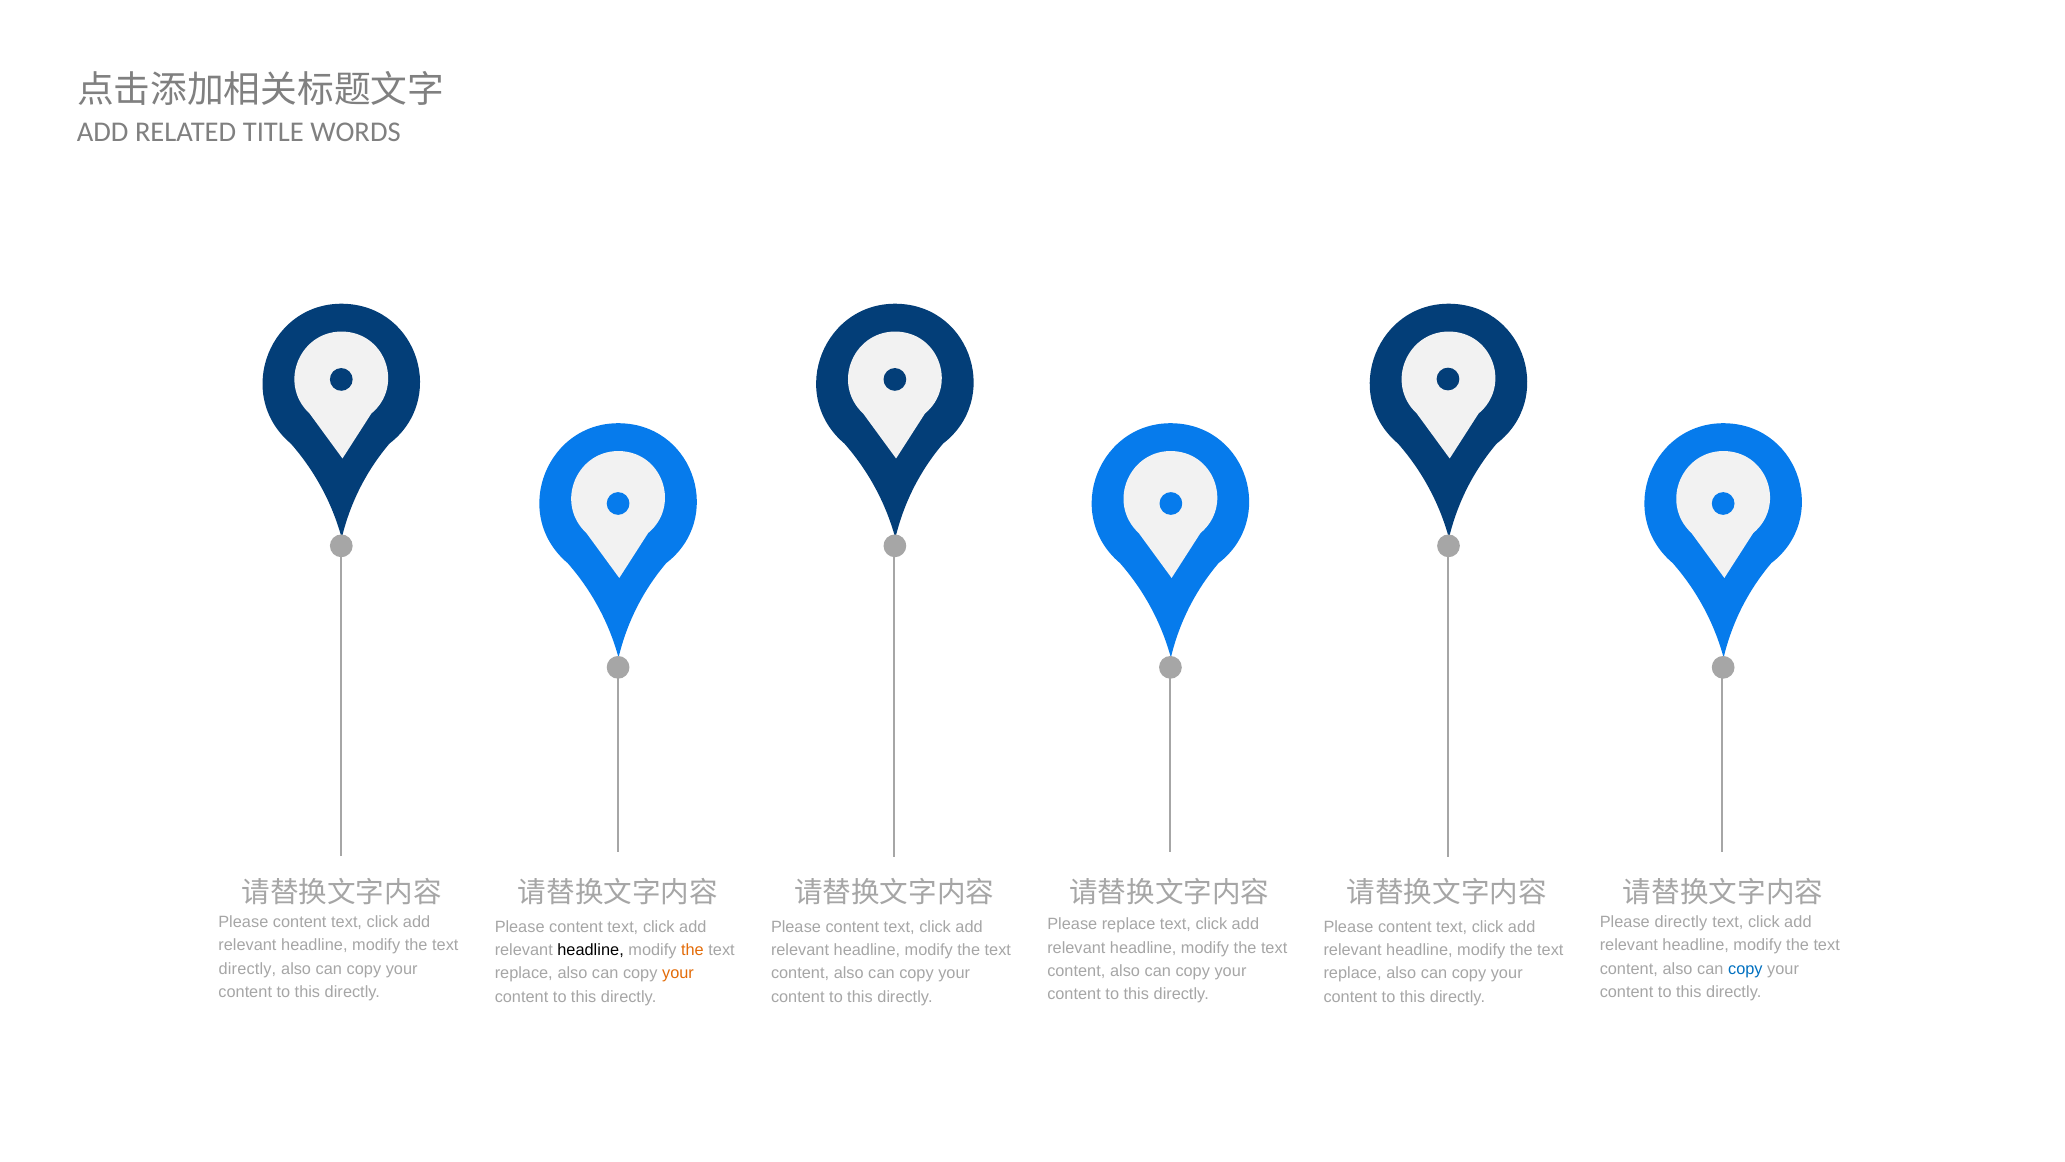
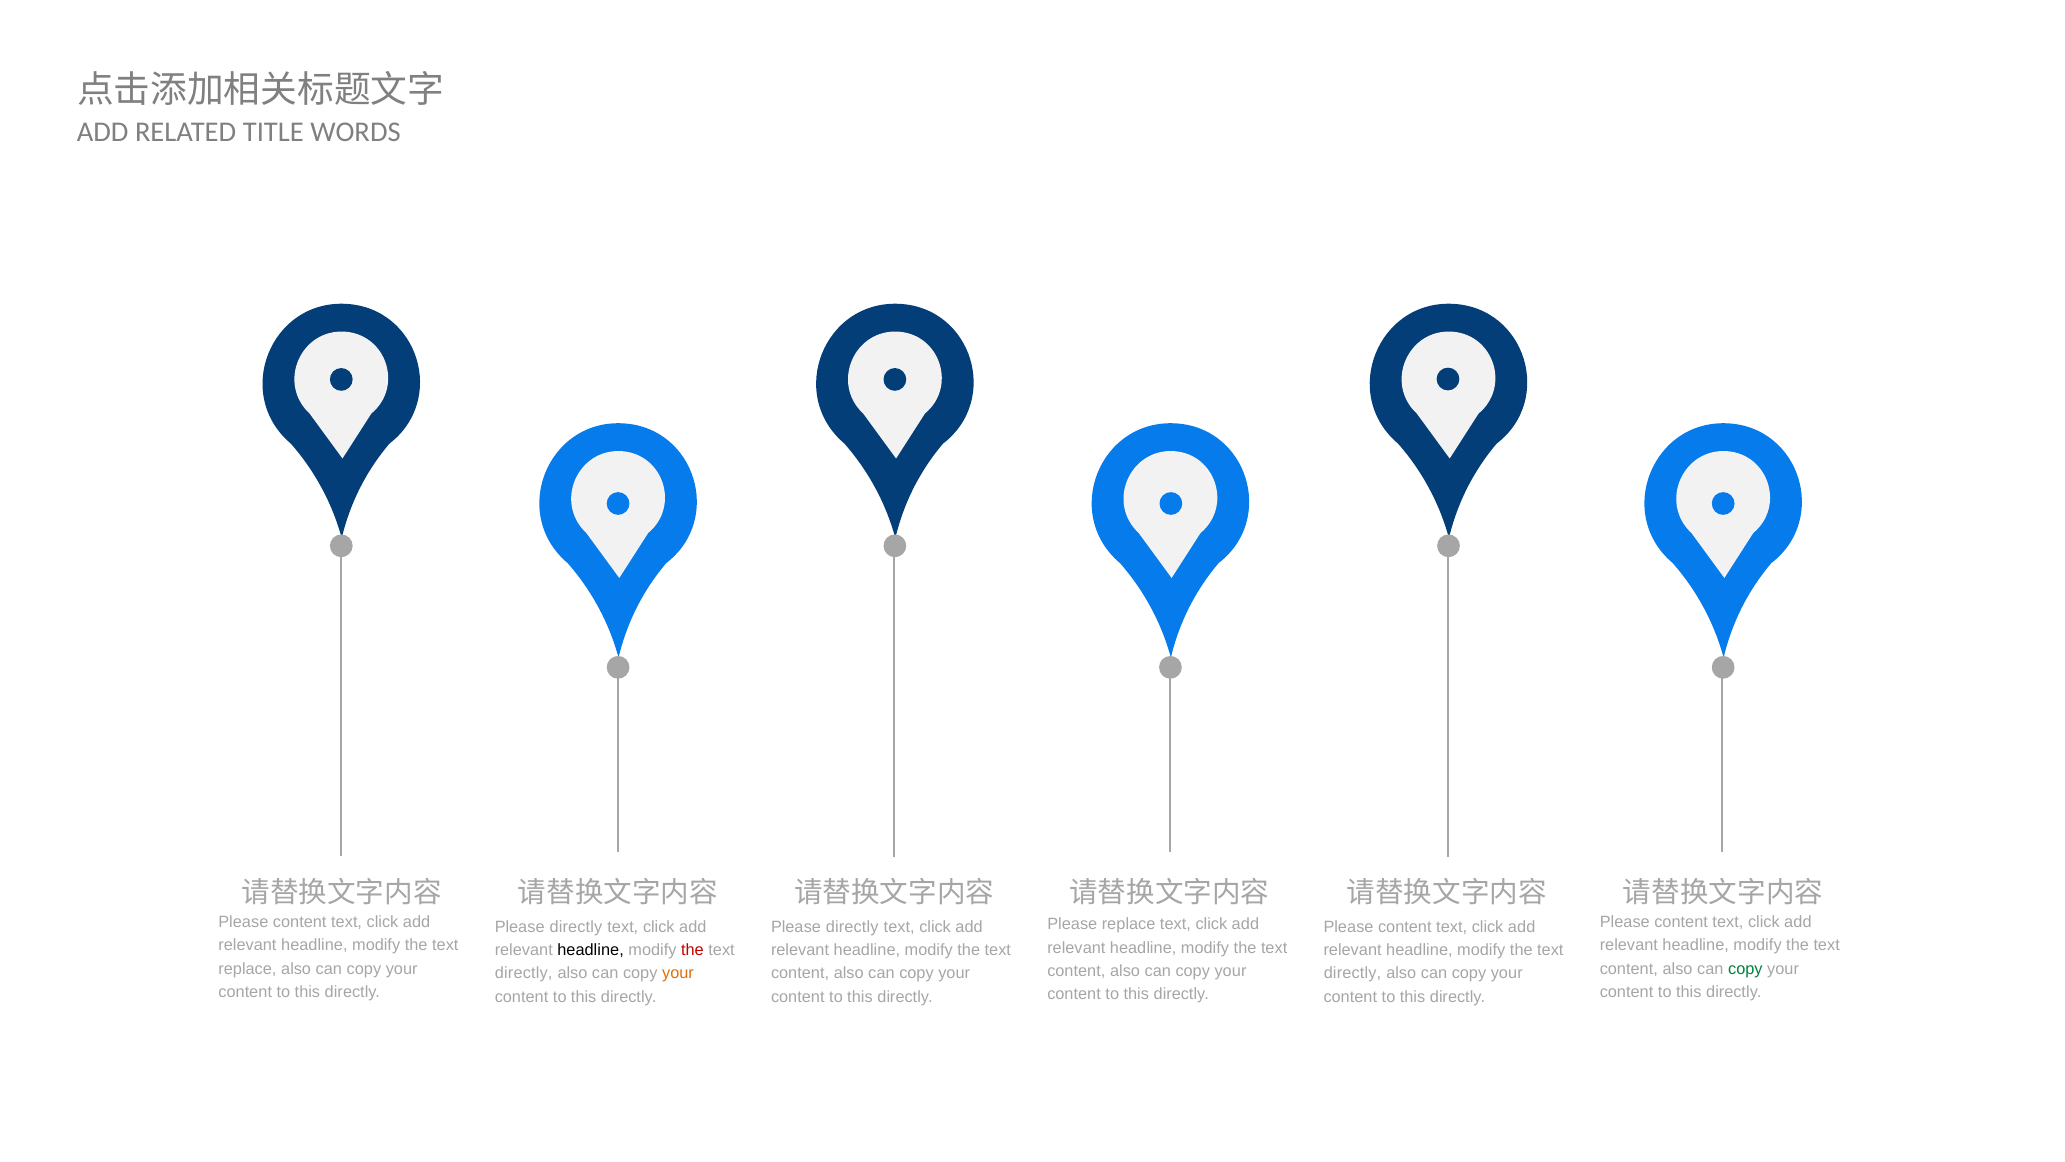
directly at (1681, 922): directly -> content
content at (576, 926): content -> directly
content at (852, 926): content -> directly
the at (692, 950) colour: orange -> red
directly at (247, 968): directly -> replace
copy at (1745, 968) colour: blue -> green
replace at (524, 973): replace -> directly
replace at (1353, 973): replace -> directly
